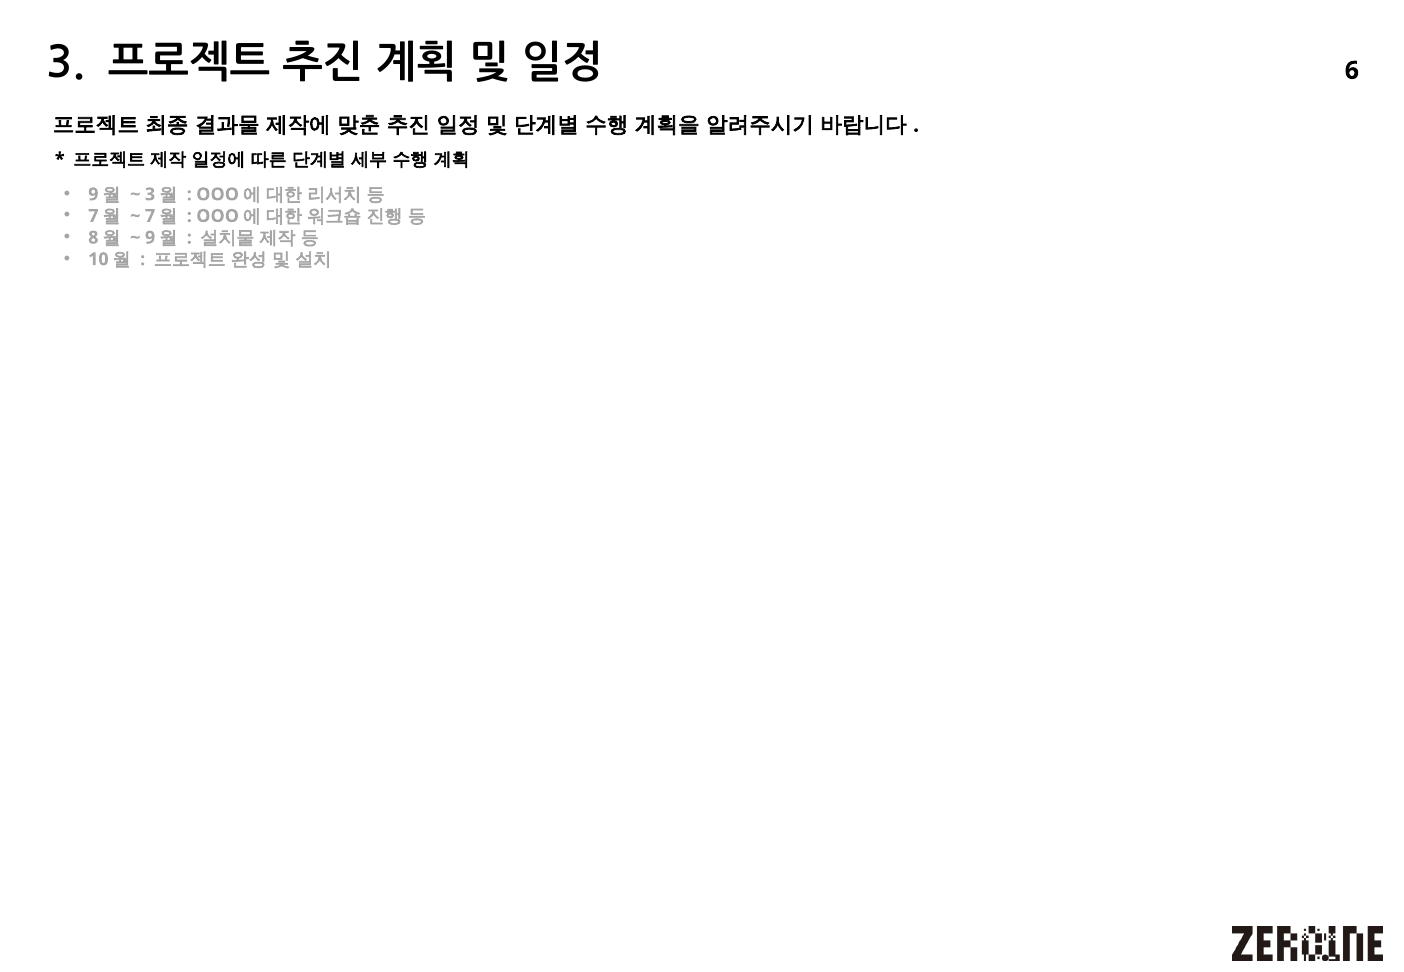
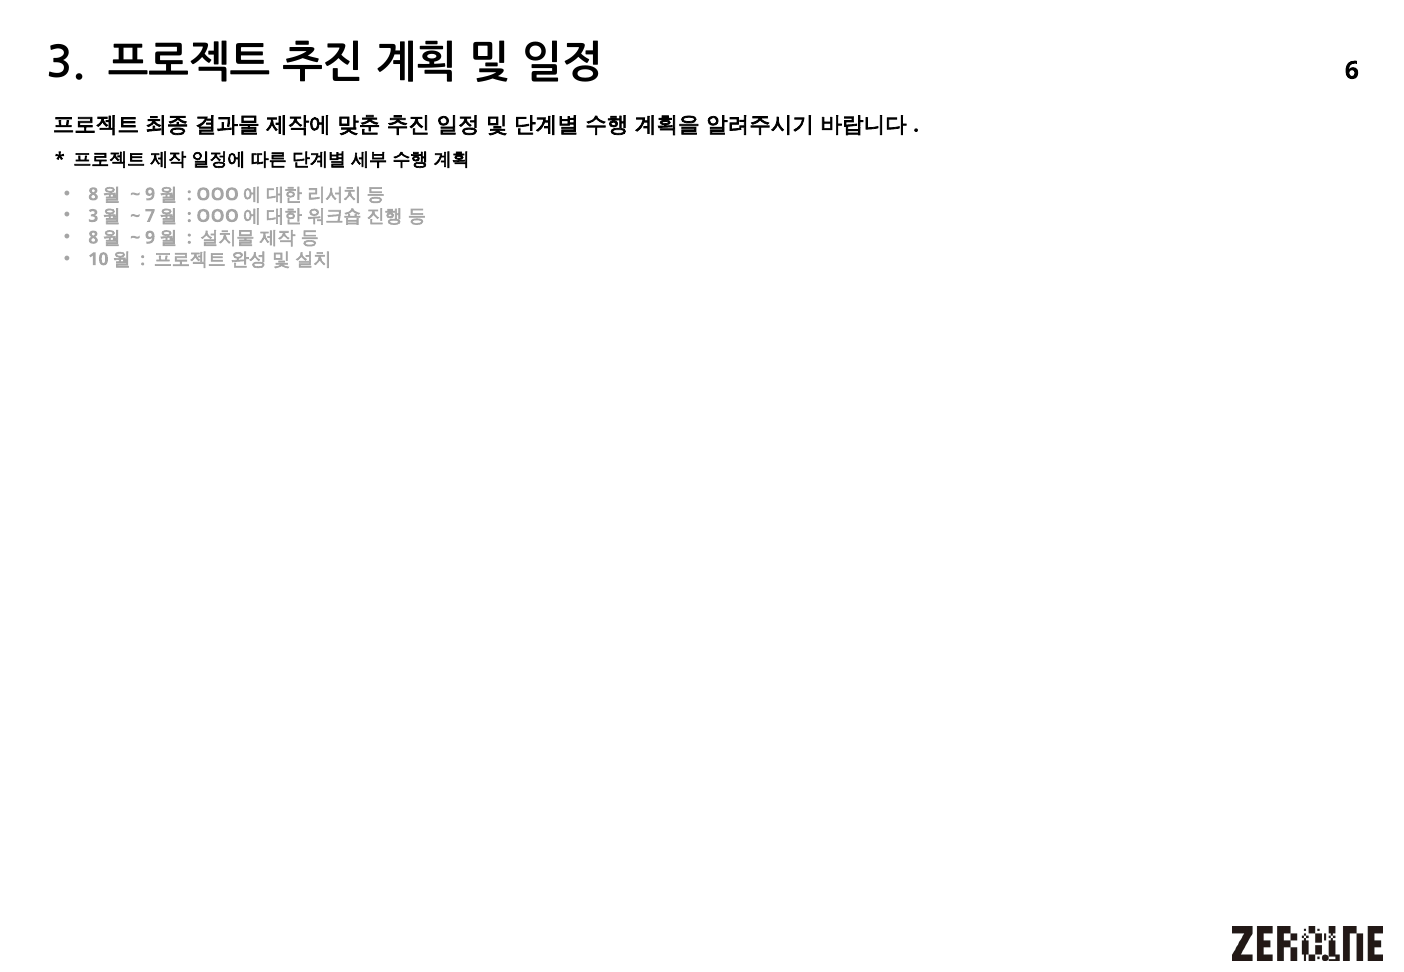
9 at (93, 194): 9 -> 8
3 at (150, 194): 3 -> 9
7 at (93, 216): 7 -> 3
